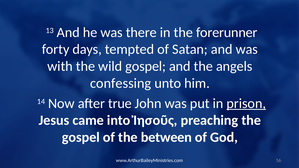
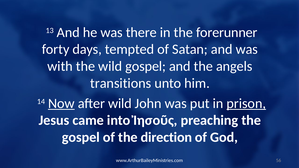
confessing: confessing -> transitions
Now underline: none -> present
after true: true -> wild
between: between -> direction
